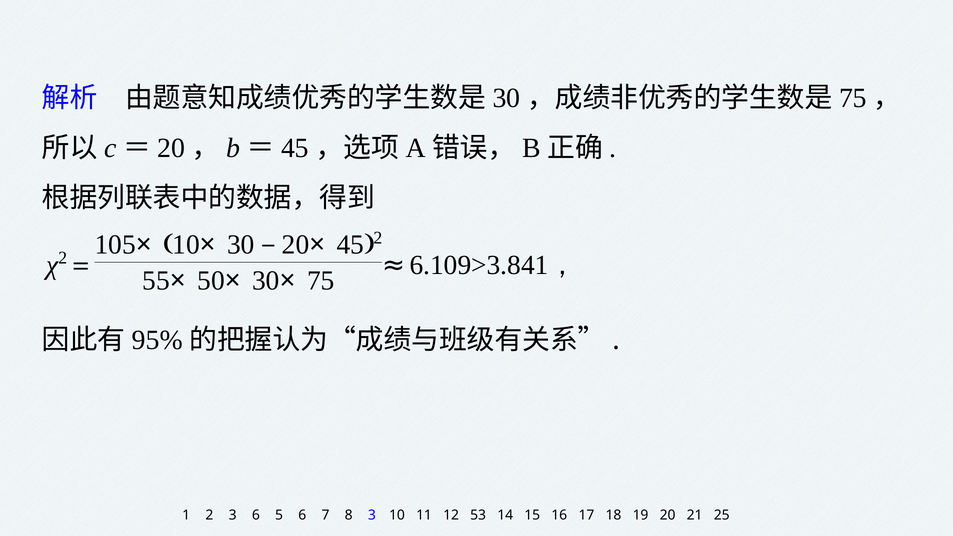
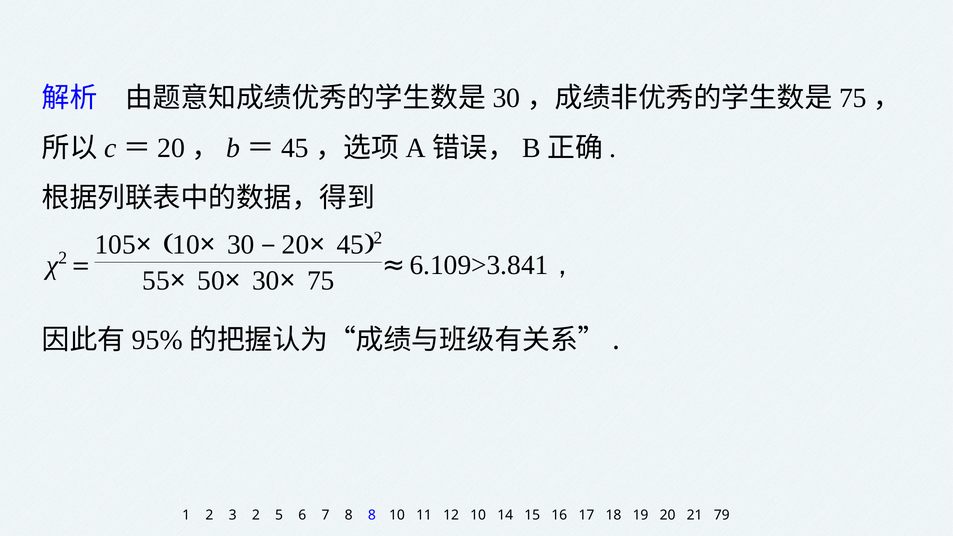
3 6: 6 -> 2
8 3: 3 -> 8
12 53: 53 -> 10
25: 25 -> 79
